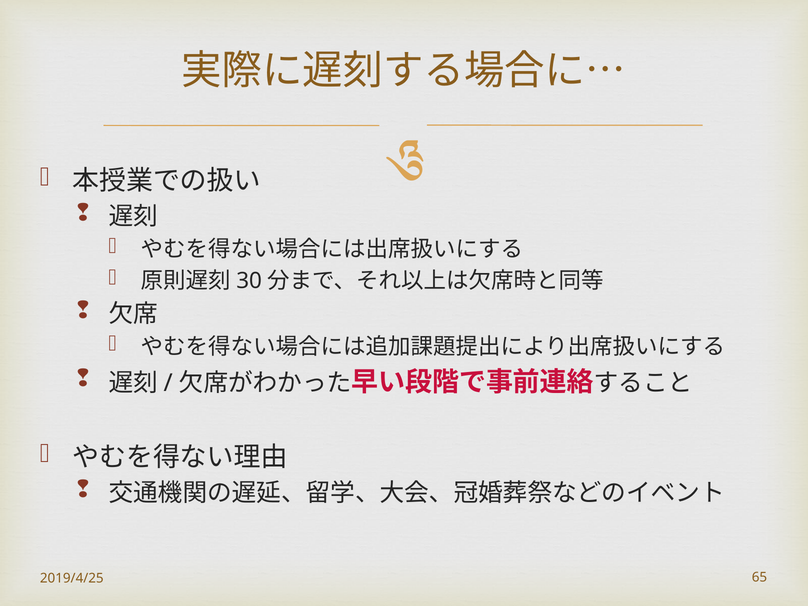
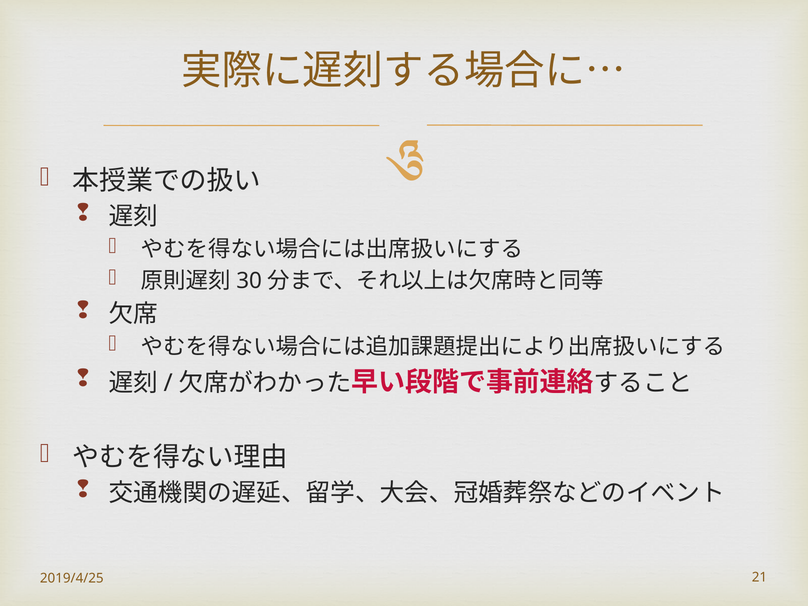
65: 65 -> 21
